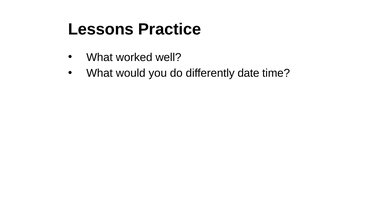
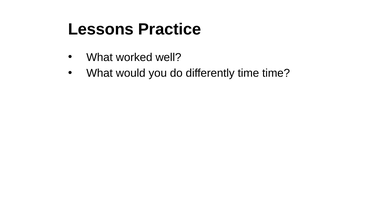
differently date: date -> time
